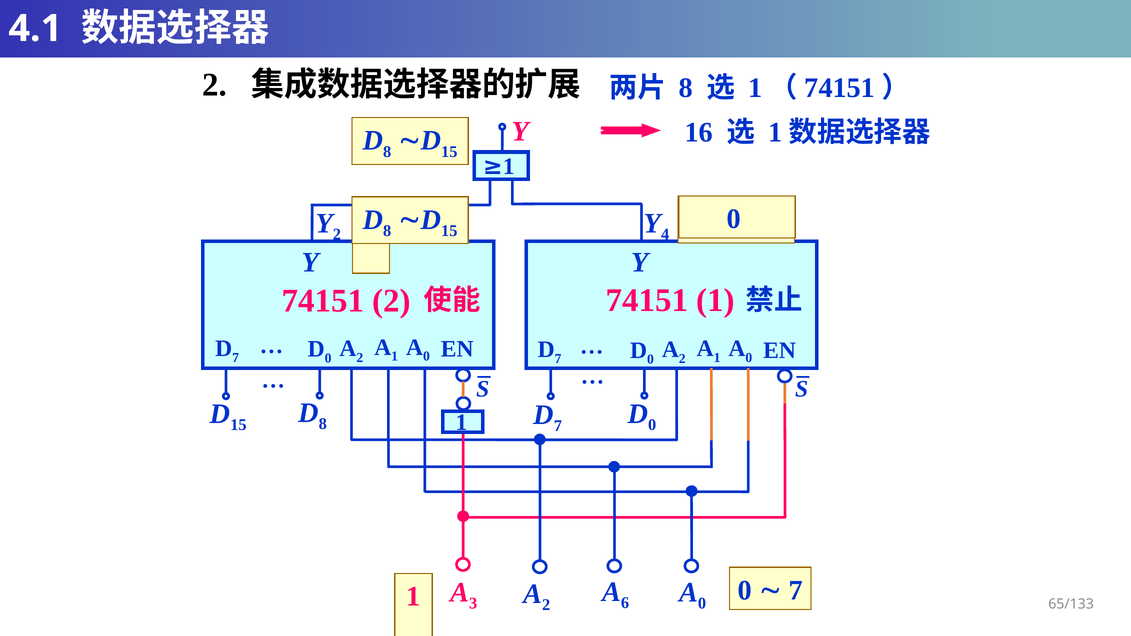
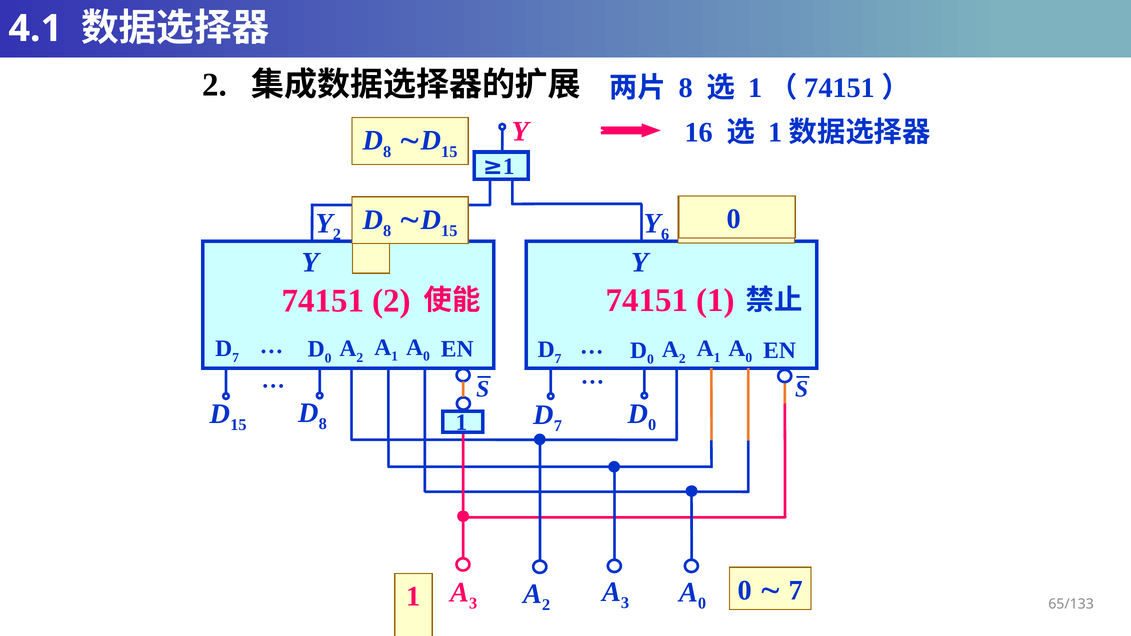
4: 4 -> 6
6 at (625, 603): 6 -> 3
